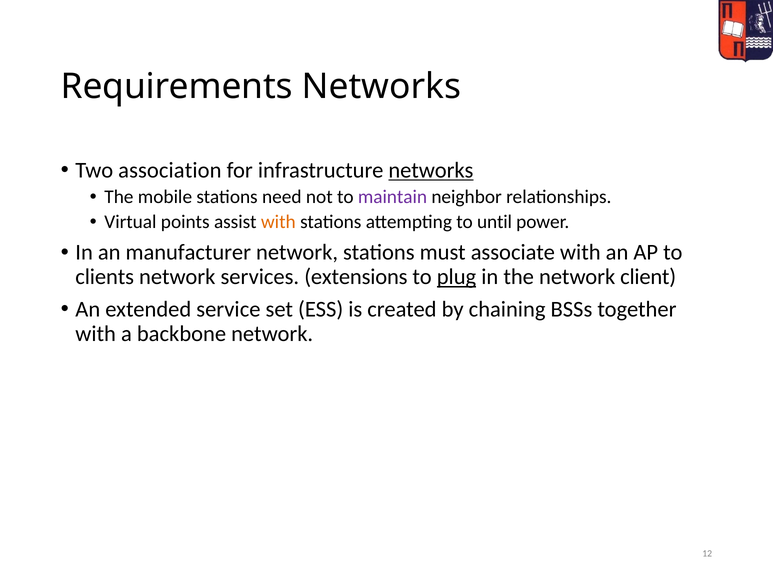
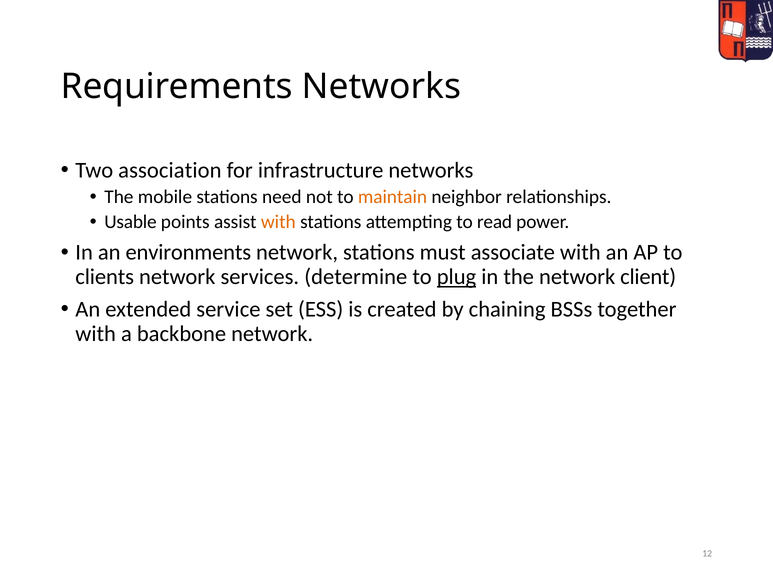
networks at (431, 170) underline: present -> none
maintain colour: purple -> orange
Virtual: Virtual -> Usable
until: until -> read
manufacturer: manufacturer -> environments
extensions: extensions -> determine
